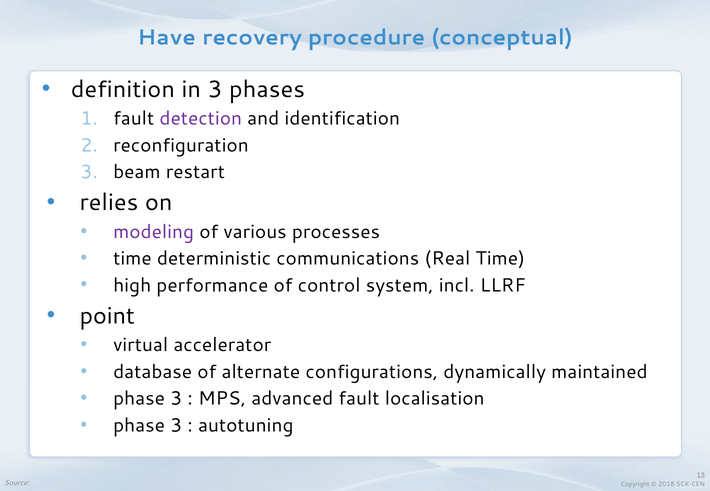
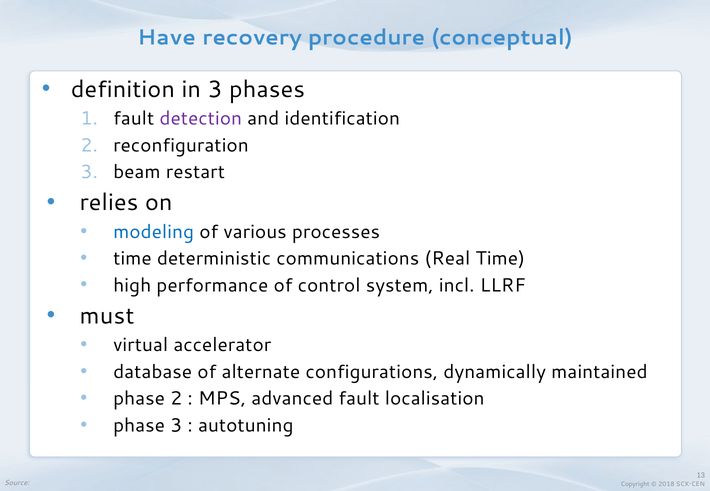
modeling colour: purple -> blue
point: point -> must
3 at (176, 399): 3 -> 2
